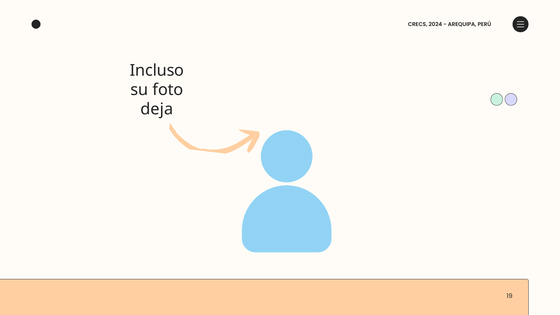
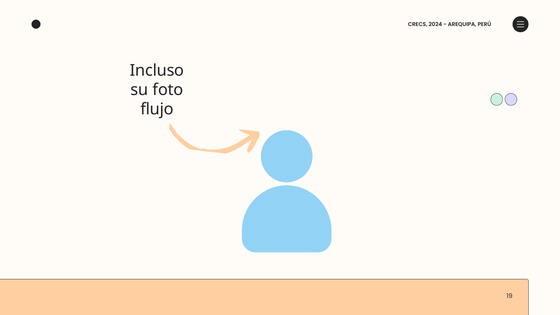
deja: deja -> flujo
